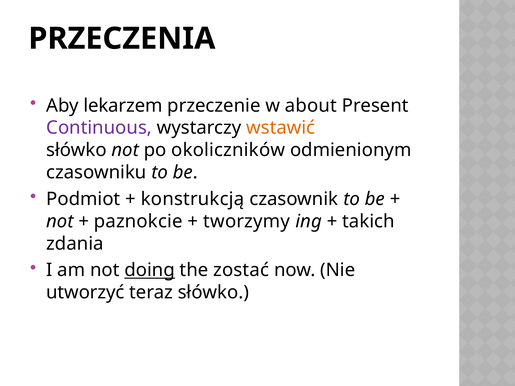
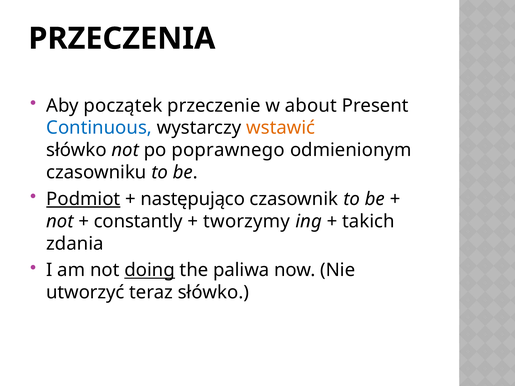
lekarzem: lekarzem -> początek
Continuous colour: purple -> blue
okoliczników: okoliczników -> poprawnego
Podmiot underline: none -> present
konstrukcją: konstrukcją -> następująco
paznokcie: paznokcie -> constantly
zostać: zostać -> paliwa
